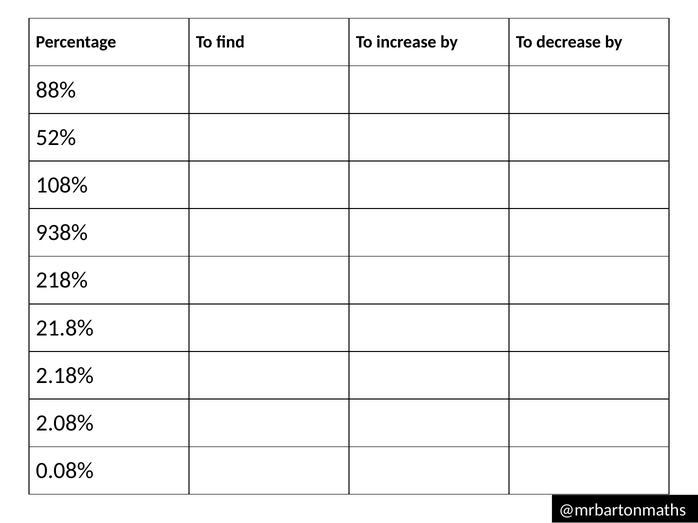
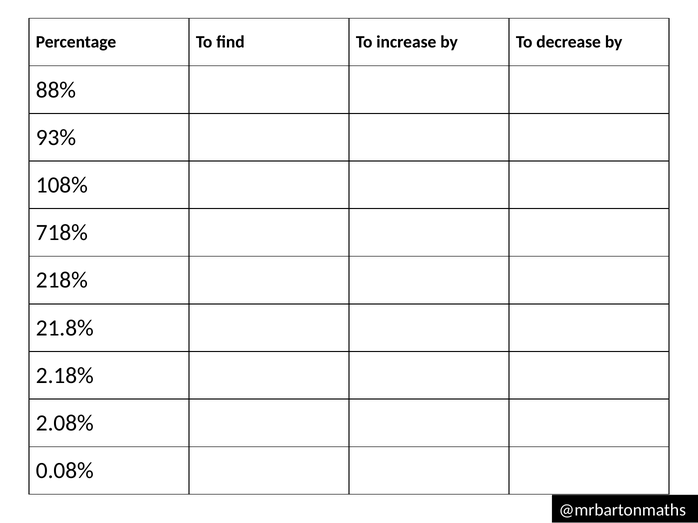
52%: 52% -> 93%
938%: 938% -> 718%
